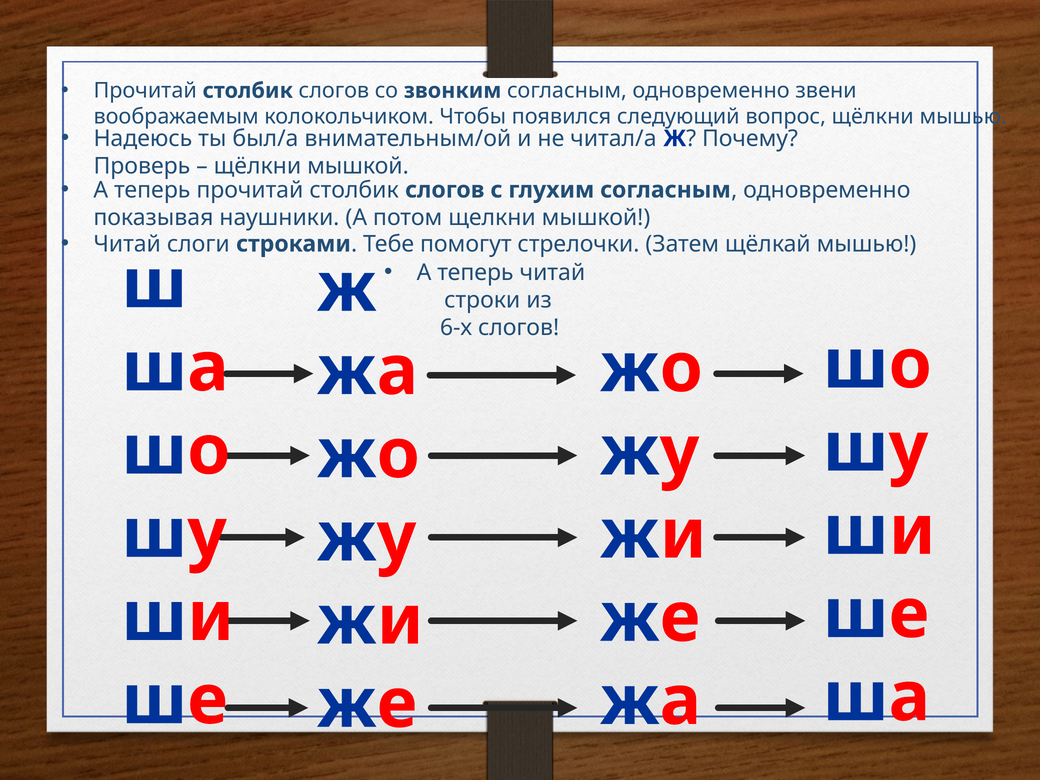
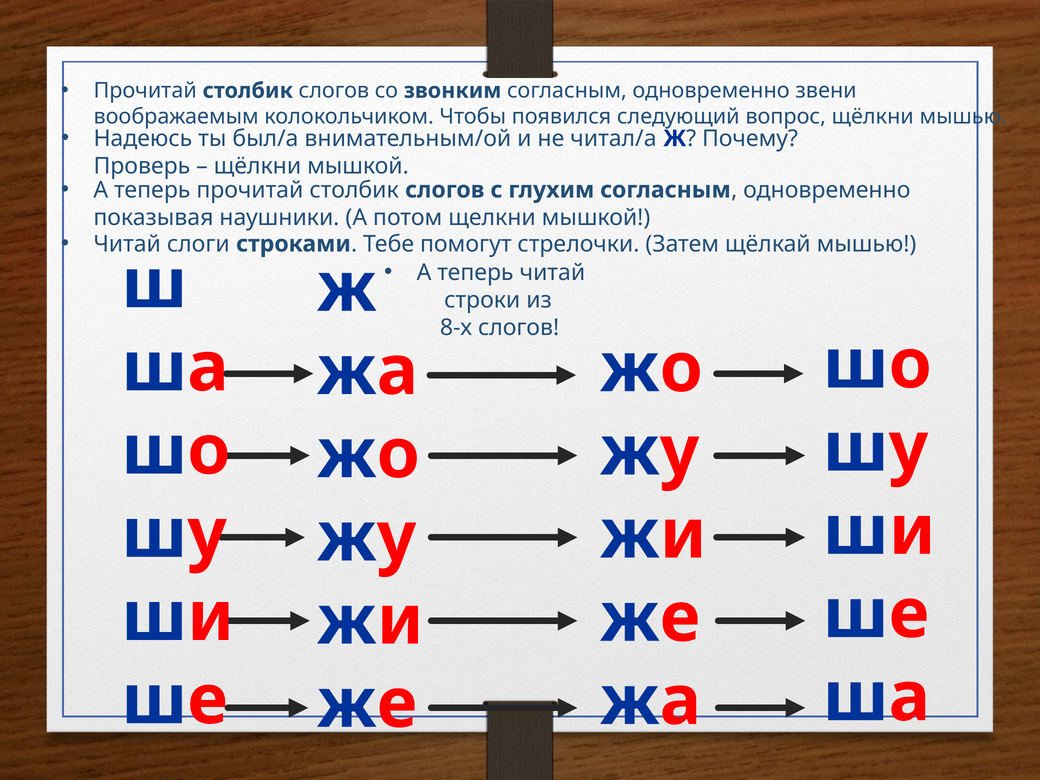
6-х: 6-х -> 8-х
